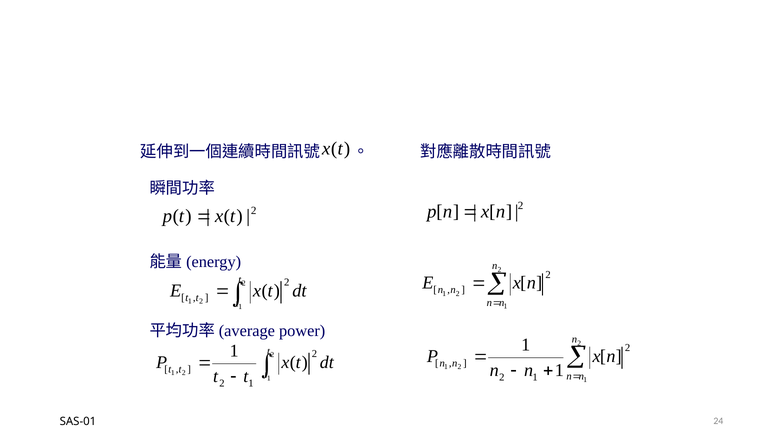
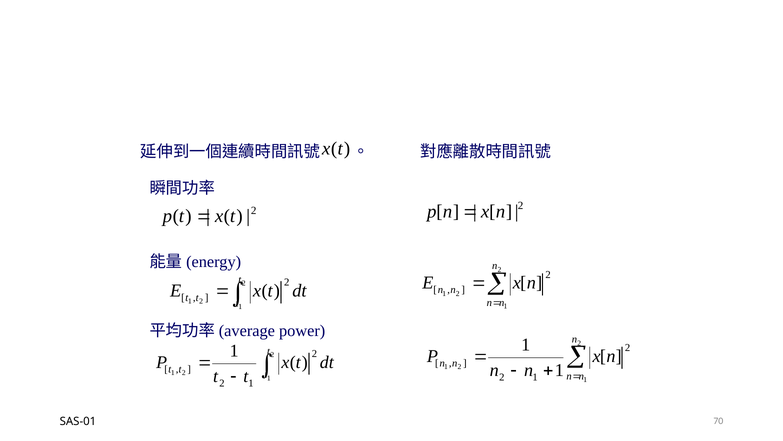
24: 24 -> 70
